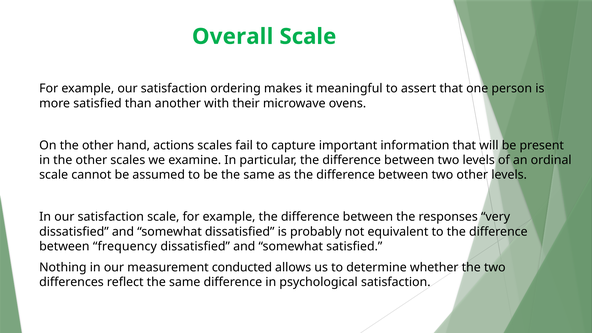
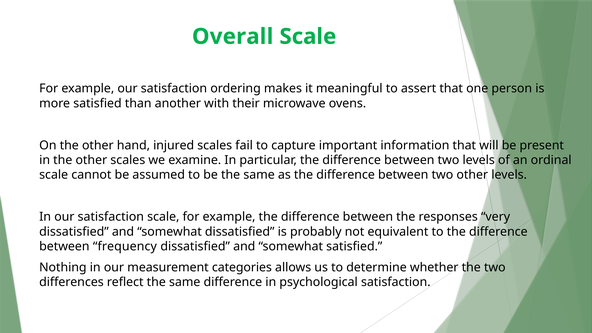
actions: actions -> injured
conducted: conducted -> categories
